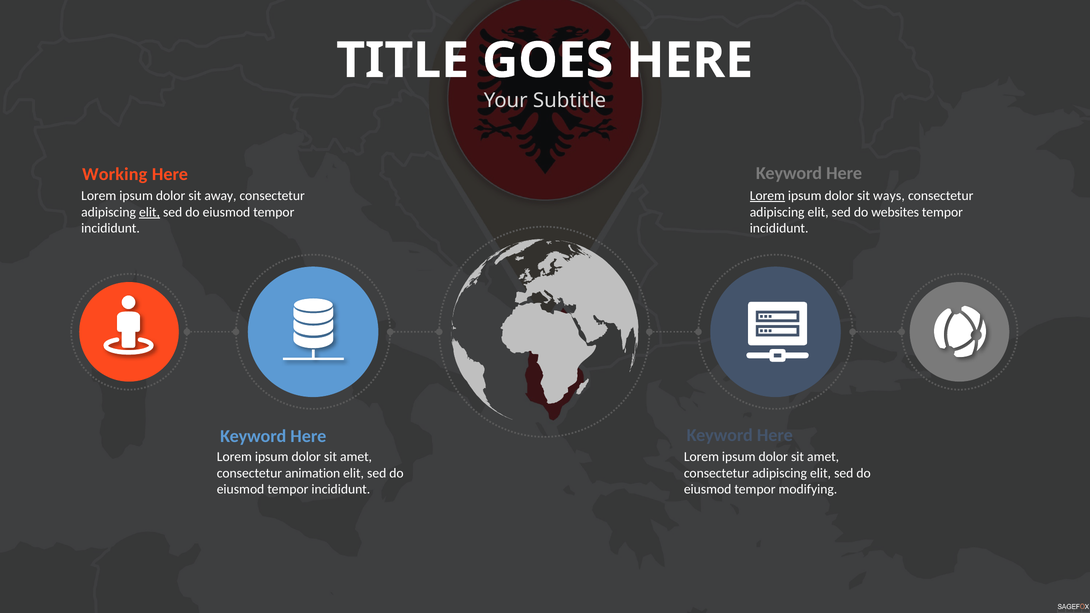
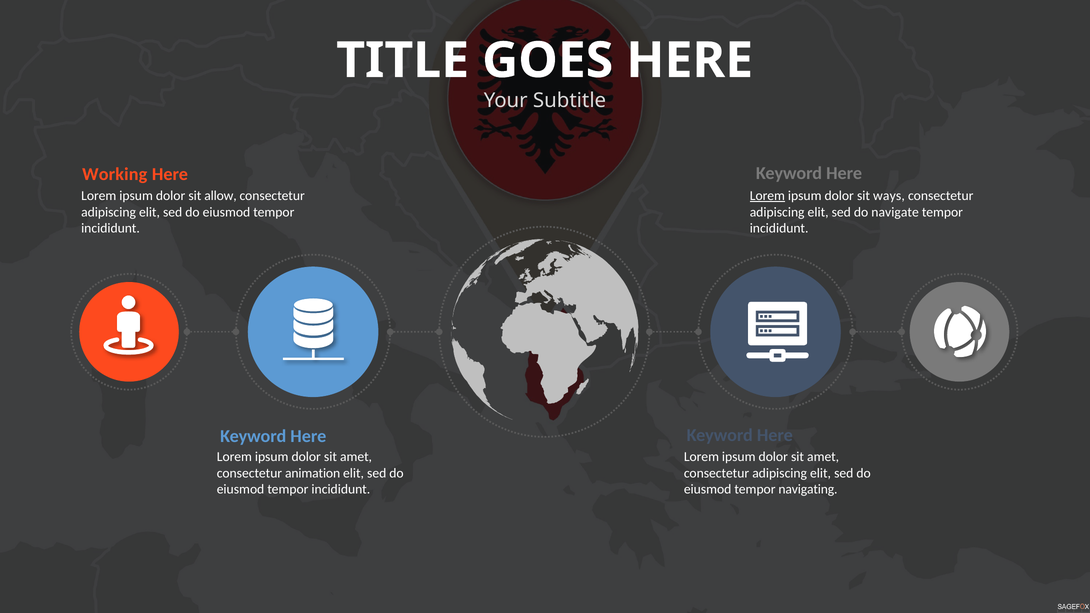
away: away -> allow
elit at (149, 212) underline: present -> none
websites: websites -> navigate
modifying: modifying -> navigating
